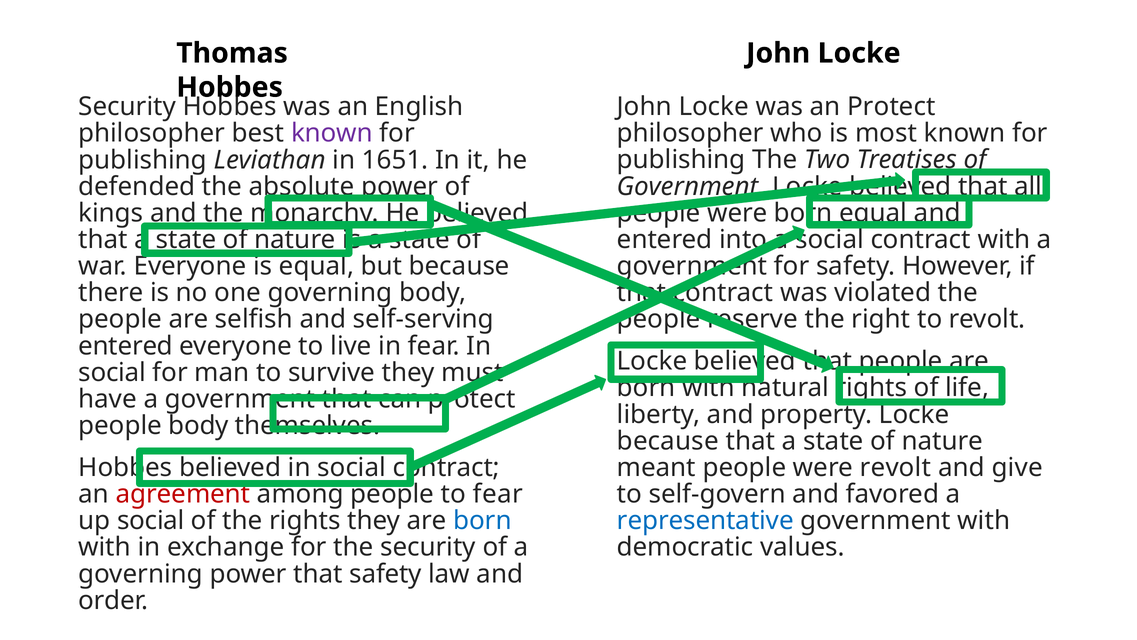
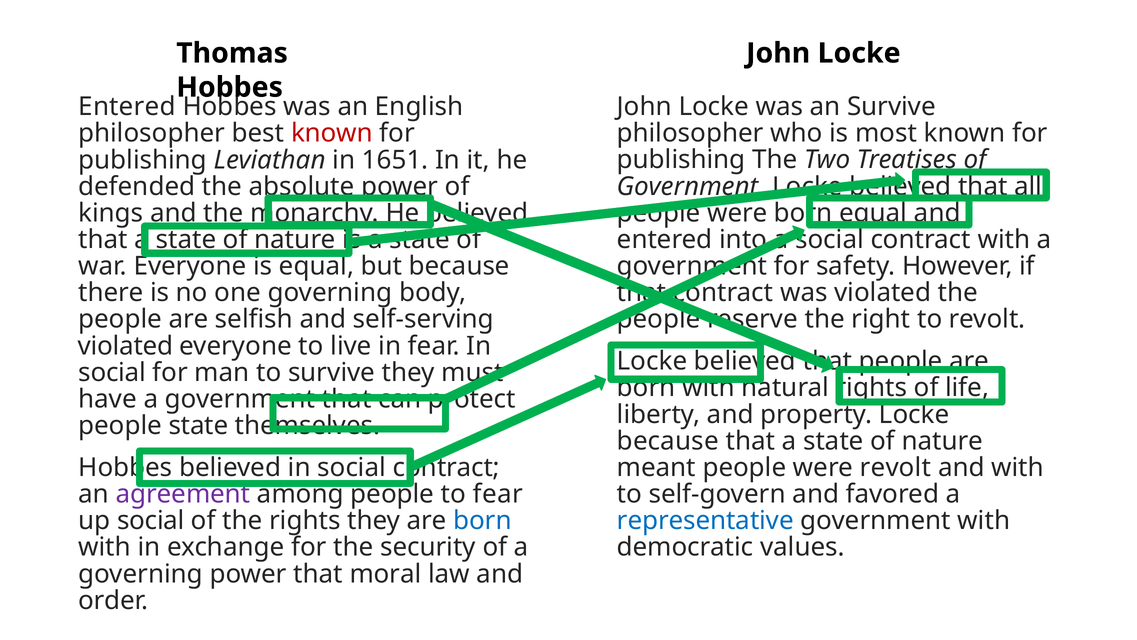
Security at (127, 107): Security -> Entered
an Protect: Protect -> Survive
known at (332, 133) colour: purple -> red
entered at (126, 346): entered -> violated
people body: body -> state
and give: give -> with
agreement colour: red -> purple
that safety: safety -> moral
